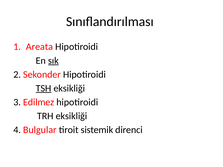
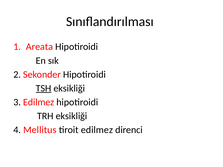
sık underline: present -> none
Bulgular: Bulgular -> Mellitus
tiroit sistemik: sistemik -> edilmez
